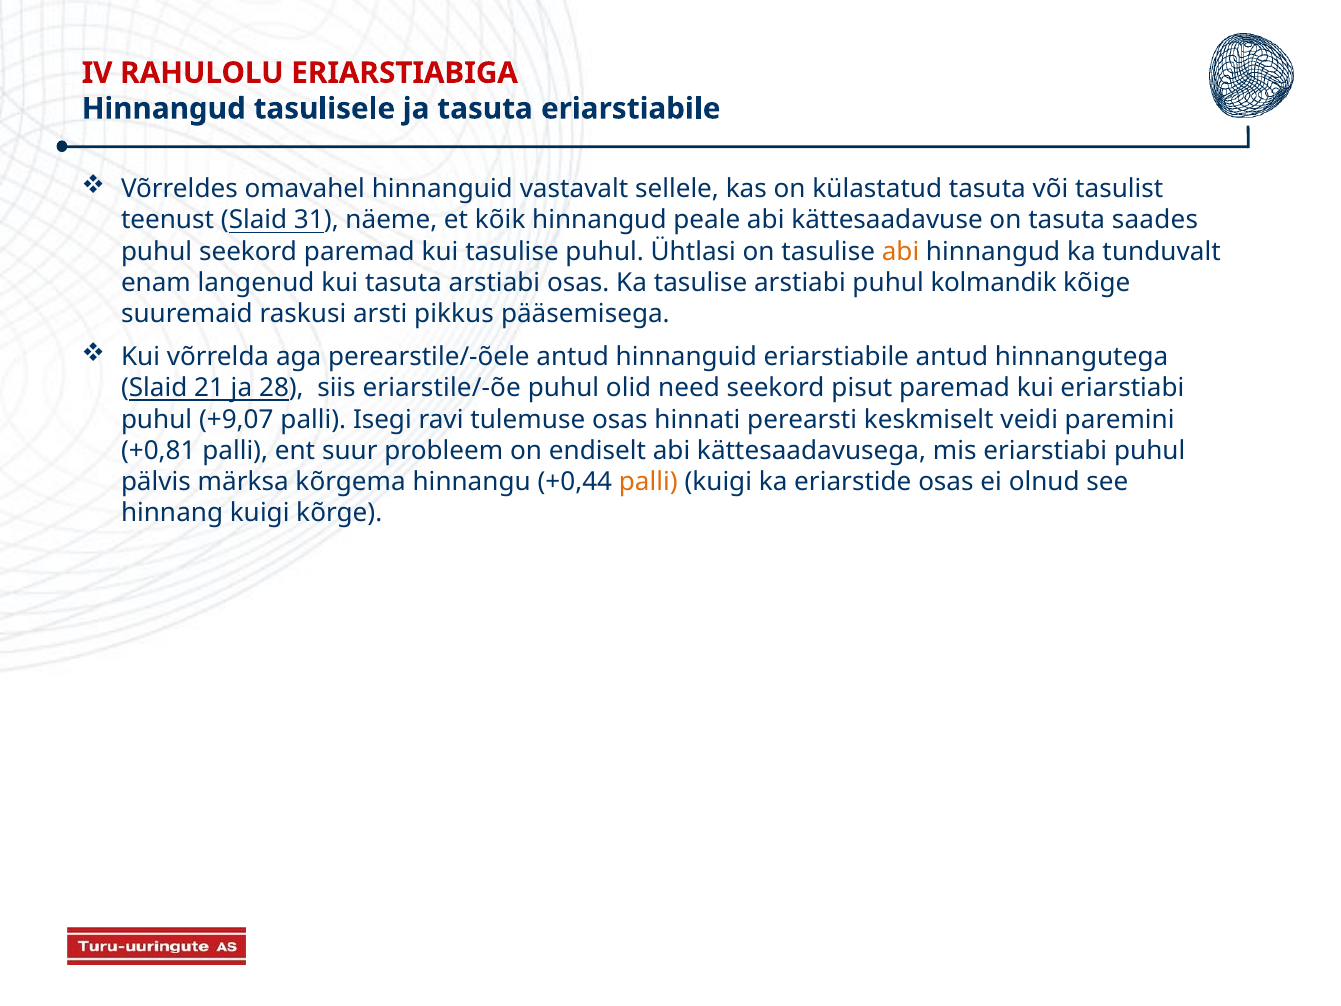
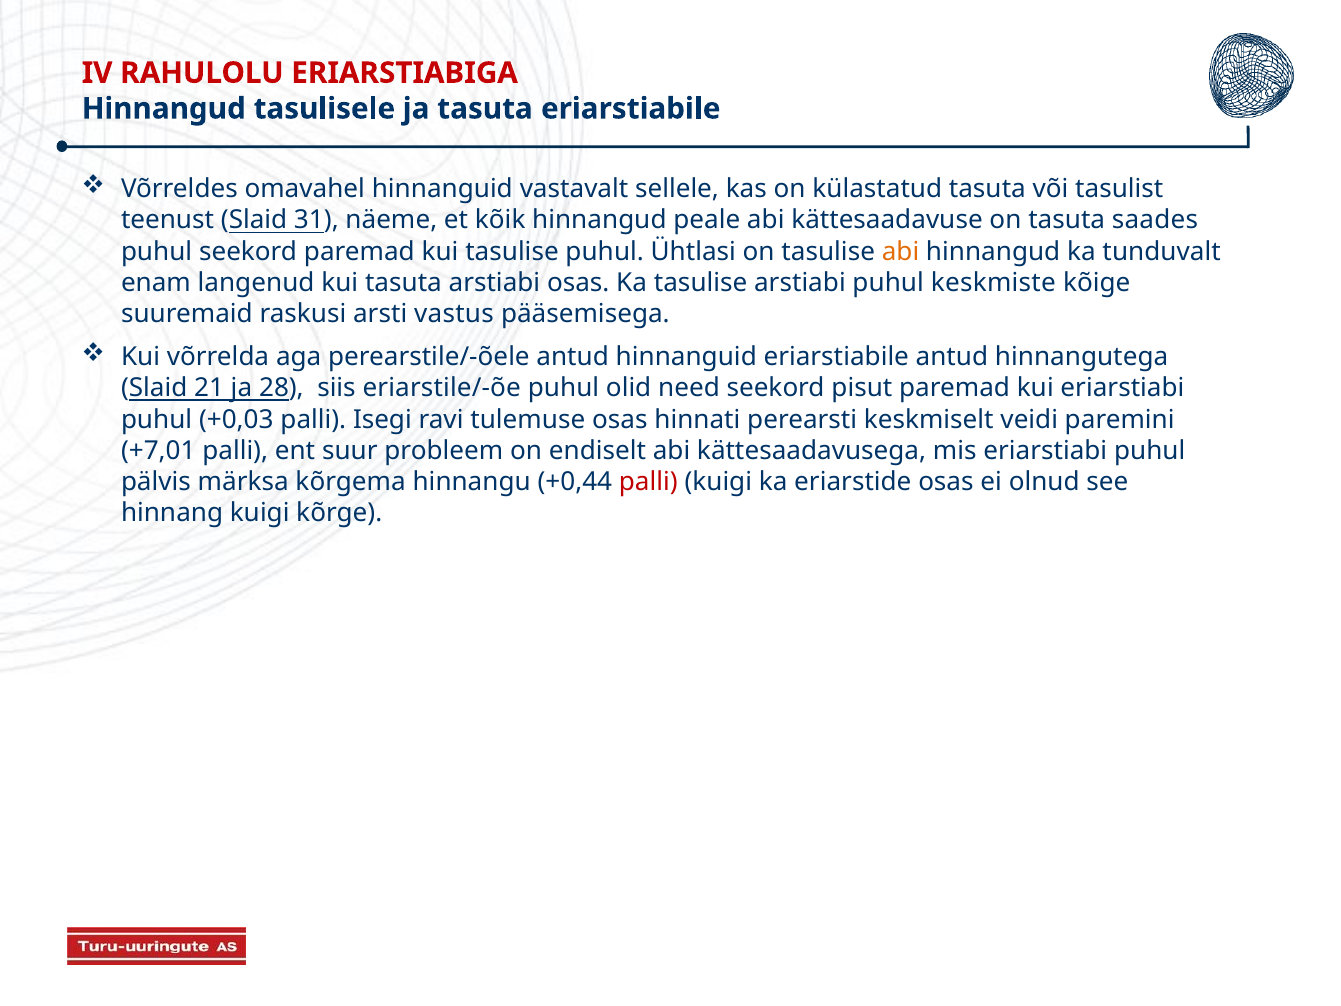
kolmandik: kolmandik -> keskmiste
pikkus: pikkus -> vastus
+9,07: +9,07 -> +0,03
+0,81: +0,81 -> +7,01
palli at (648, 482) colour: orange -> red
